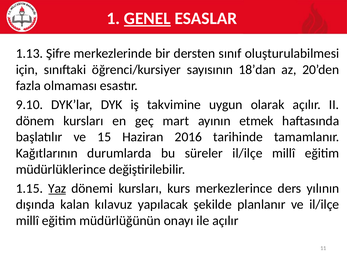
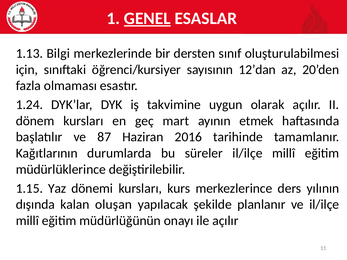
Şifre: Şifre -> Bilgi
18’dan: 18’dan -> 12’dan
9.10: 9.10 -> 1.24
15: 15 -> 87
Yaz underline: present -> none
kılavuz: kılavuz -> oluşan
